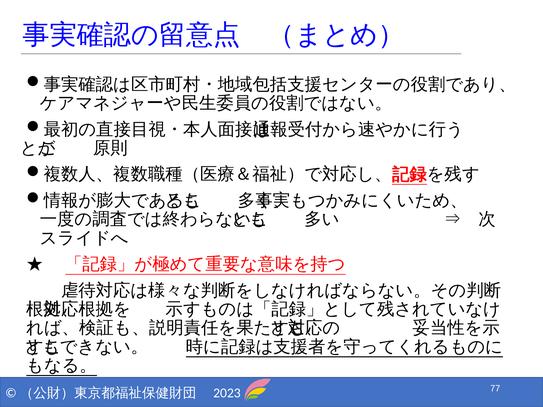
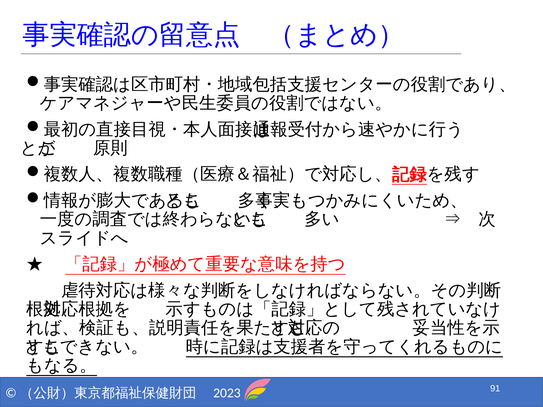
77: 77 -> 91
